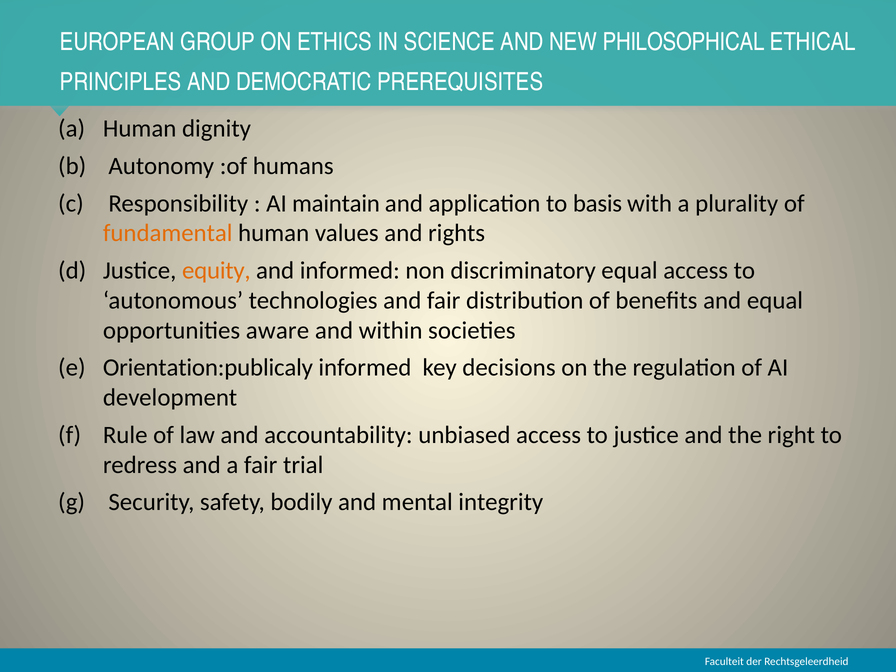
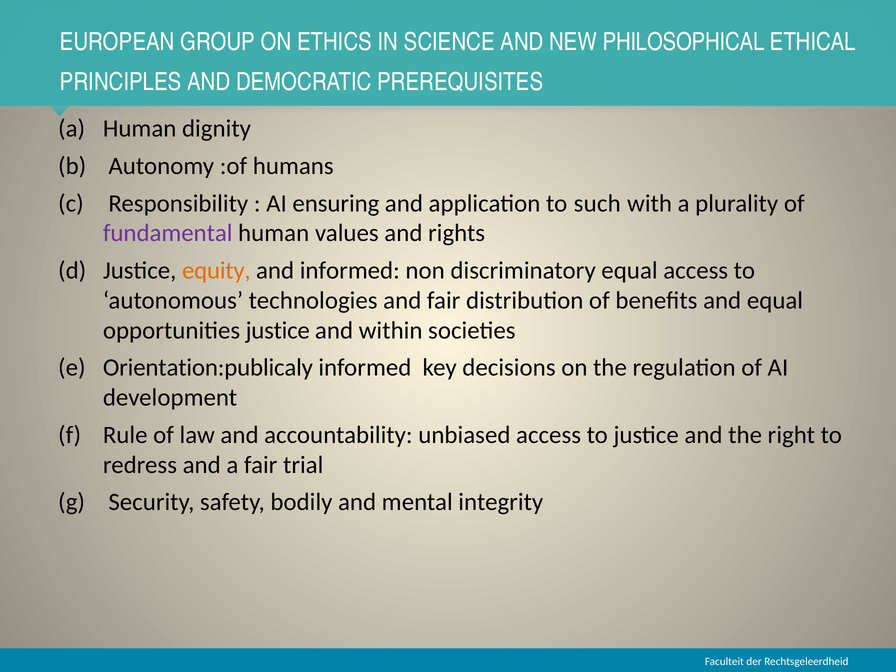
maintain: maintain -> ensuring
basis: basis -> such
fundamental colour: orange -> purple
opportunities aware: aware -> justice
